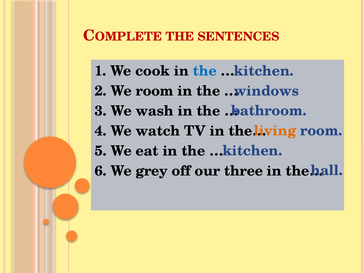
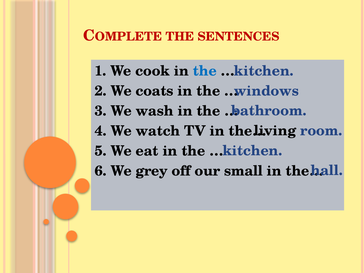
We room: room -> coats
living colour: orange -> black
three: three -> small
